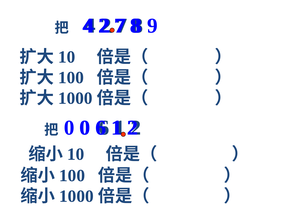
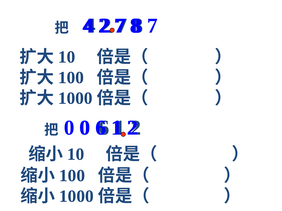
9 at (152, 26): 9 -> 7
